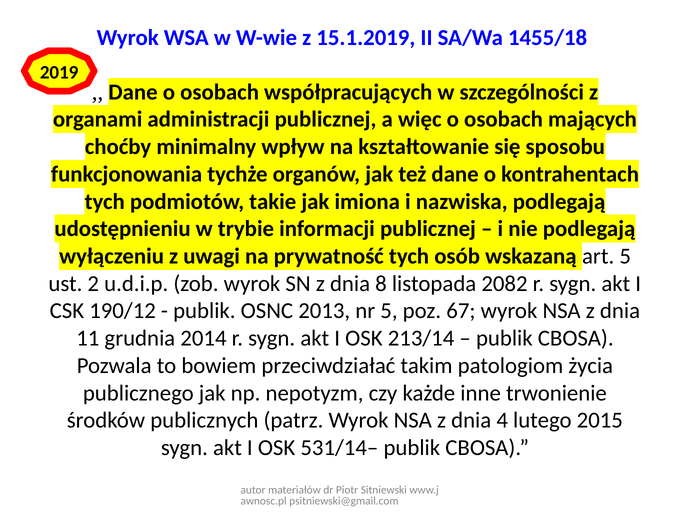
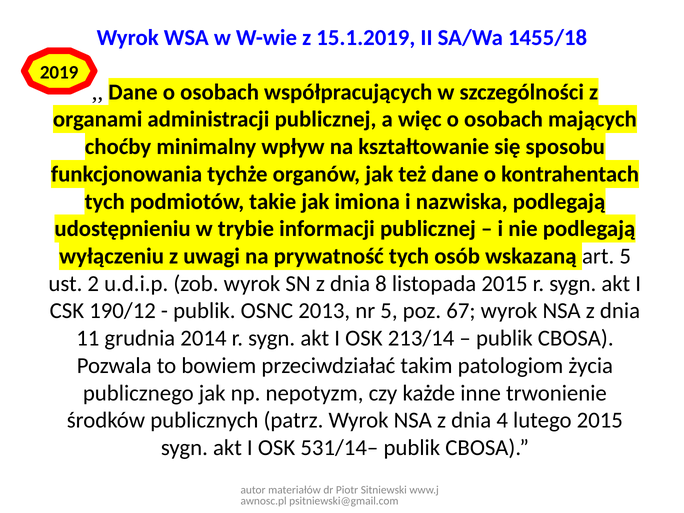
listopada 2082: 2082 -> 2015
